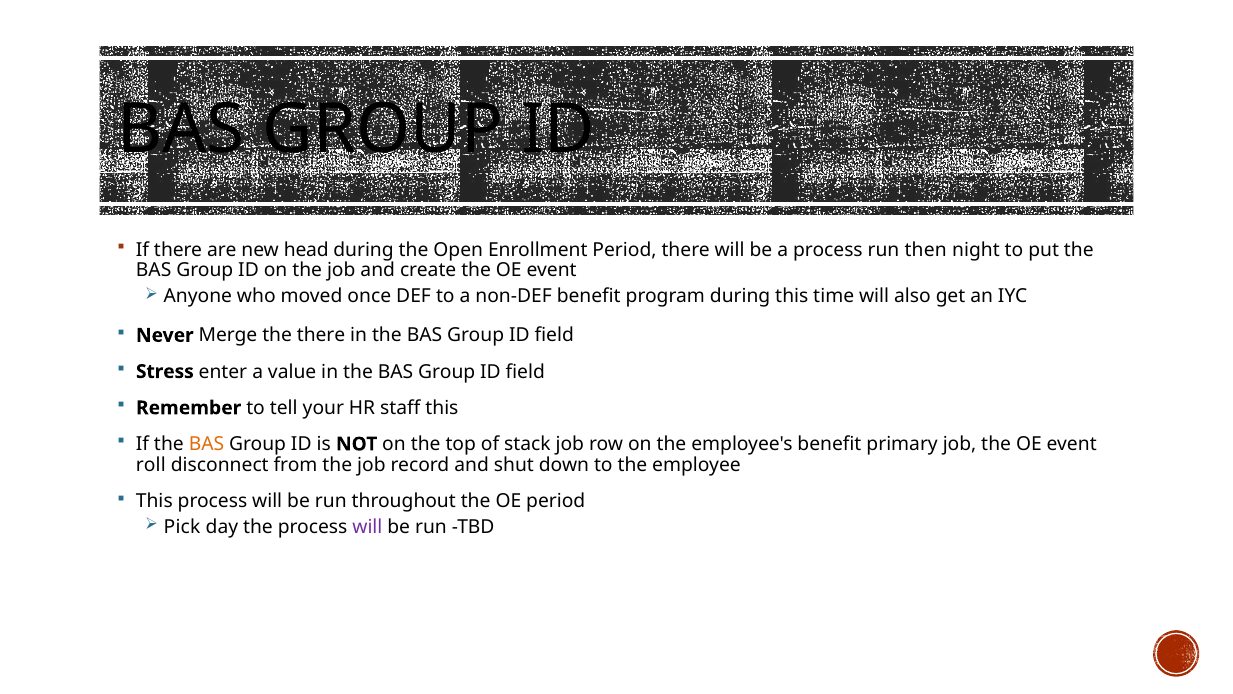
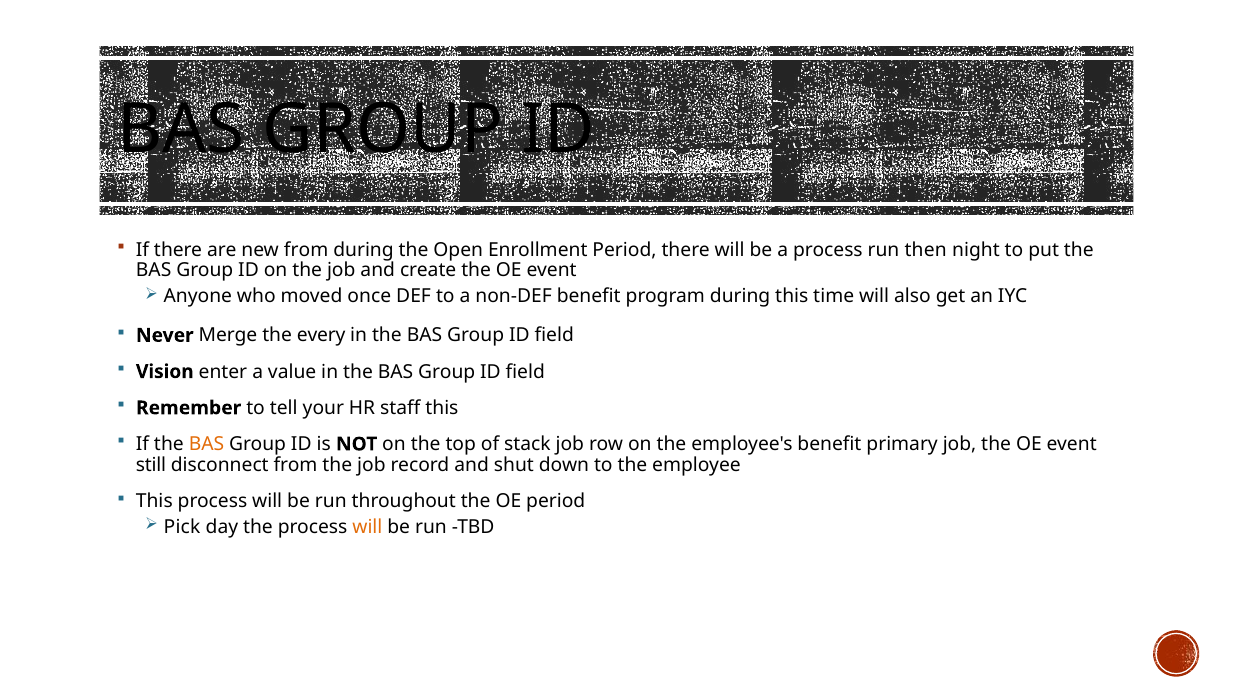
new head: head -> from
the there: there -> every
Stress: Stress -> Vision
roll: roll -> still
will at (367, 527) colour: purple -> orange
